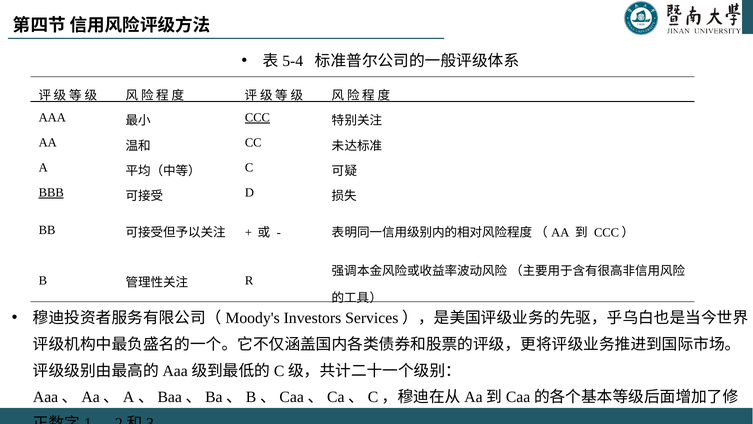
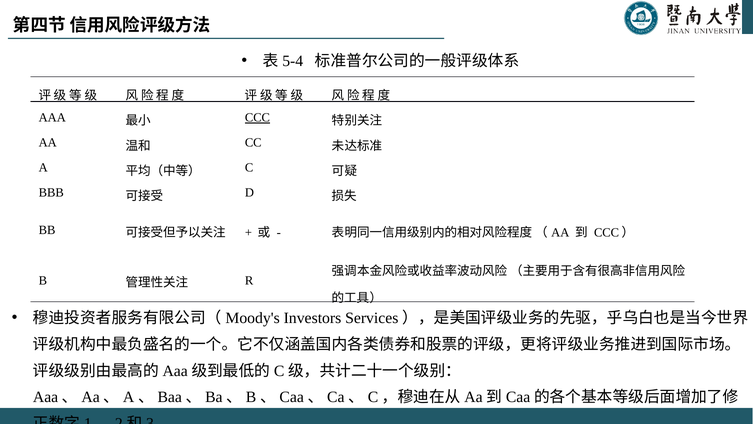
BBB underline: present -> none
